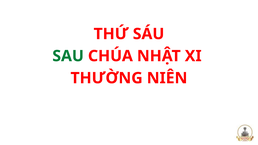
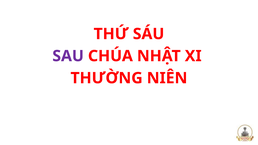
SAU colour: green -> purple
